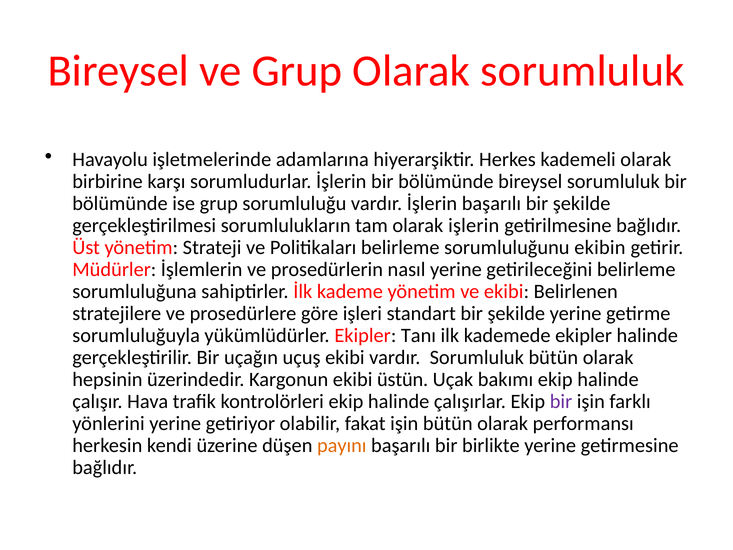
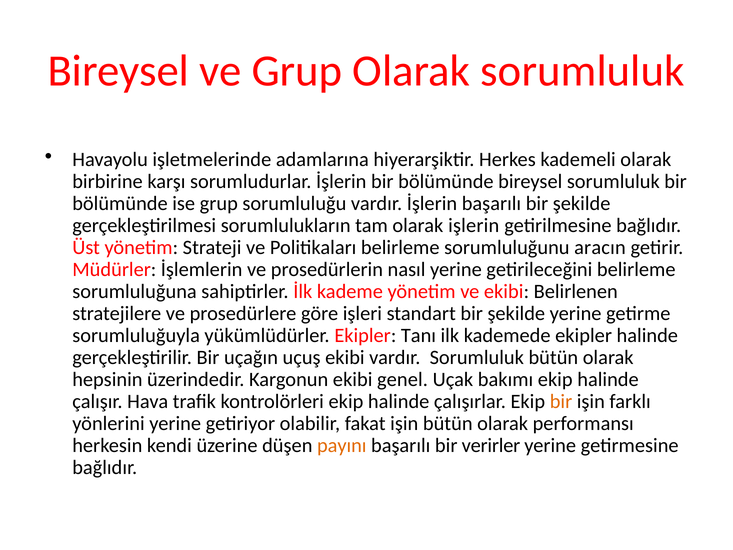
ekibin: ekibin -> aracın
üstün: üstün -> genel
bir at (561, 401) colour: purple -> orange
birlikte: birlikte -> verirler
